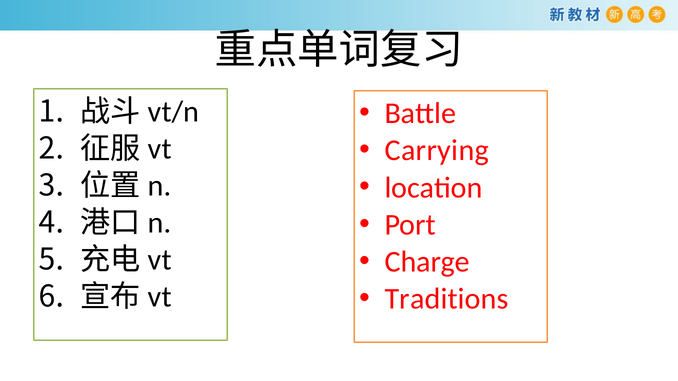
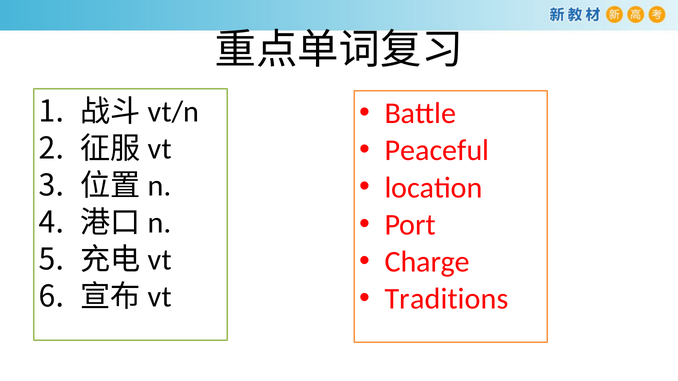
Carrying: Carrying -> Peaceful
